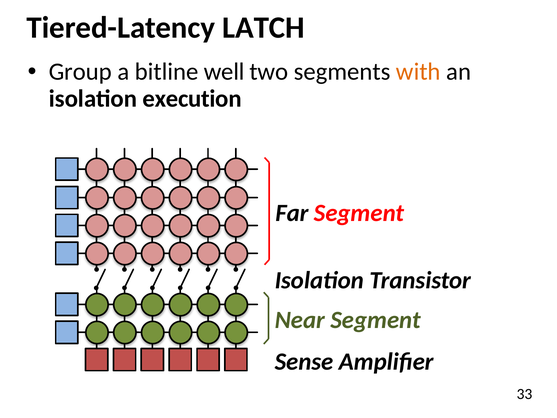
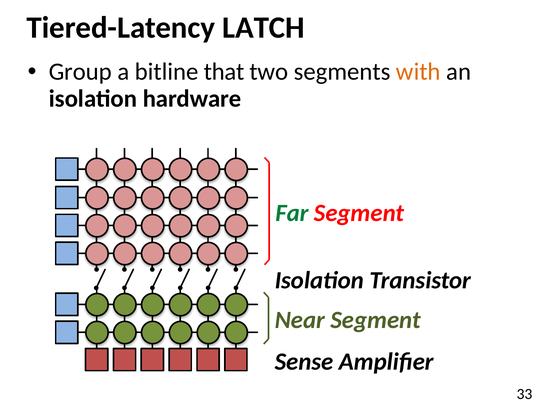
well: well -> that
execution: execution -> hardware
Far colour: black -> green
